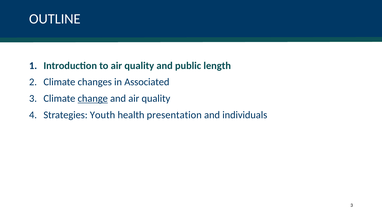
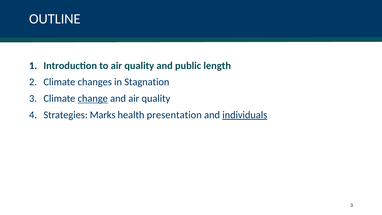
Associated: Associated -> Stagnation
Youth: Youth -> Marks
individuals underline: none -> present
